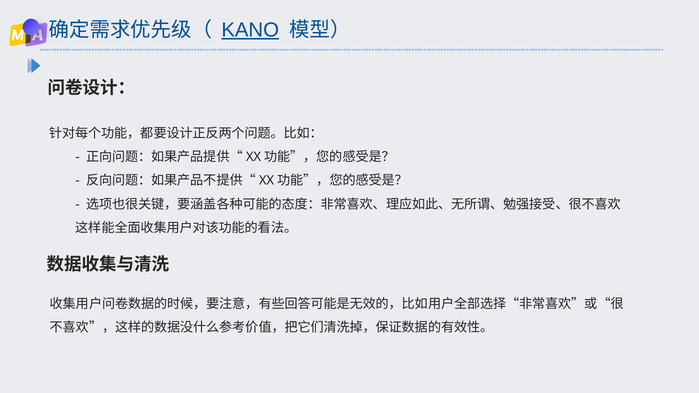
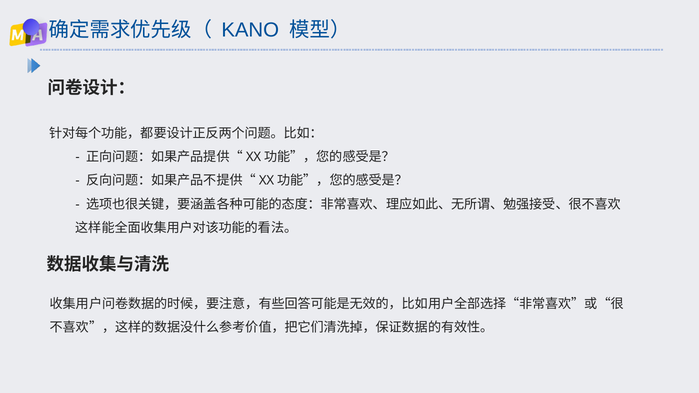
KANO underline: present -> none
